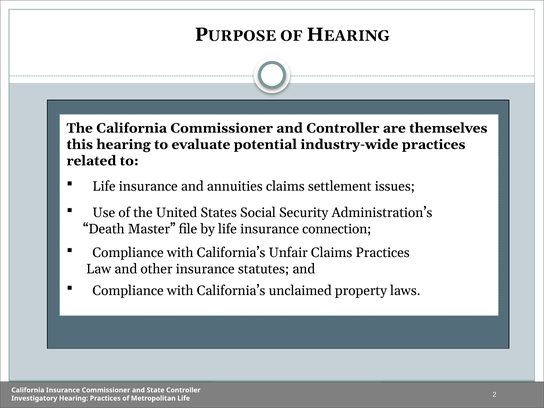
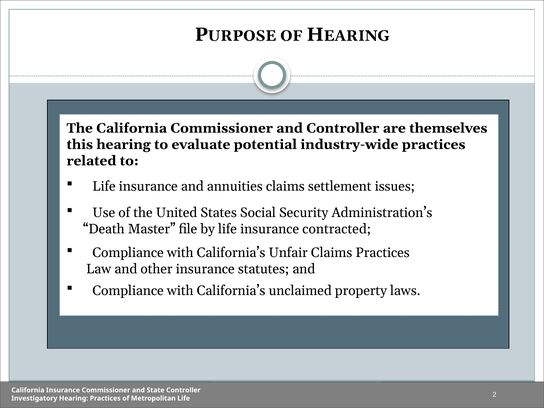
connection: connection -> contracted
